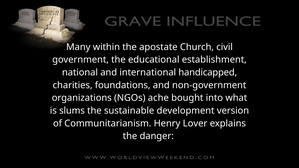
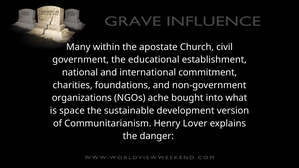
handicapped: handicapped -> commitment
slums: slums -> space
